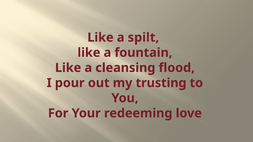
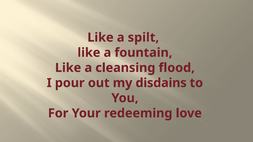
trusting: trusting -> disdains
